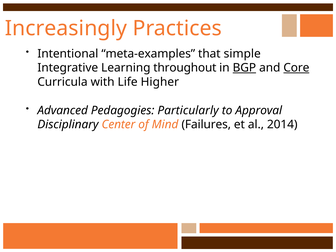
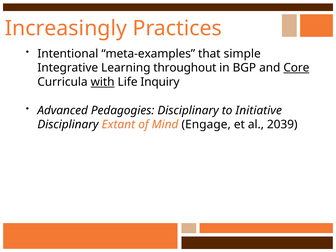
BGP underline: present -> none
with underline: none -> present
Higher: Higher -> Inquiry
Pedagogies Particularly: Particularly -> Disciplinary
Approval: Approval -> Initiative
Center: Center -> Extant
Failures: Failures -> Engage
2014: 2014 -> 2039
